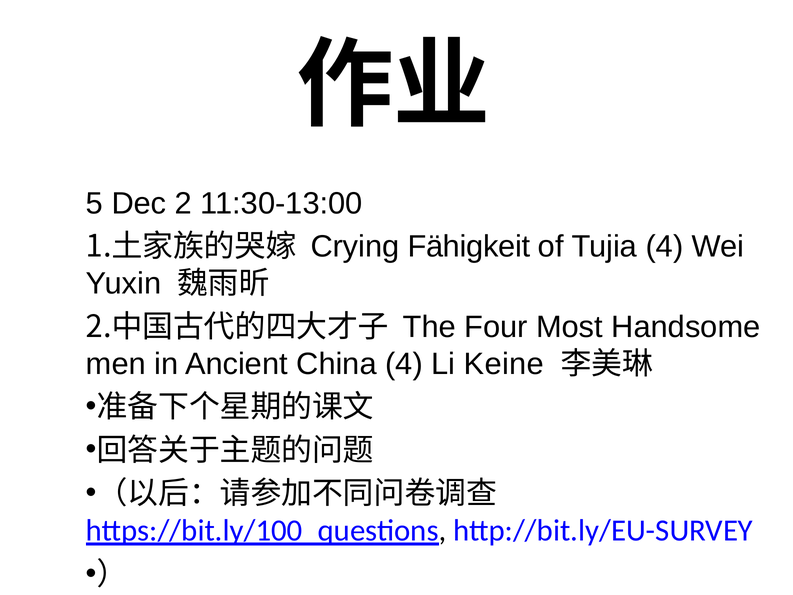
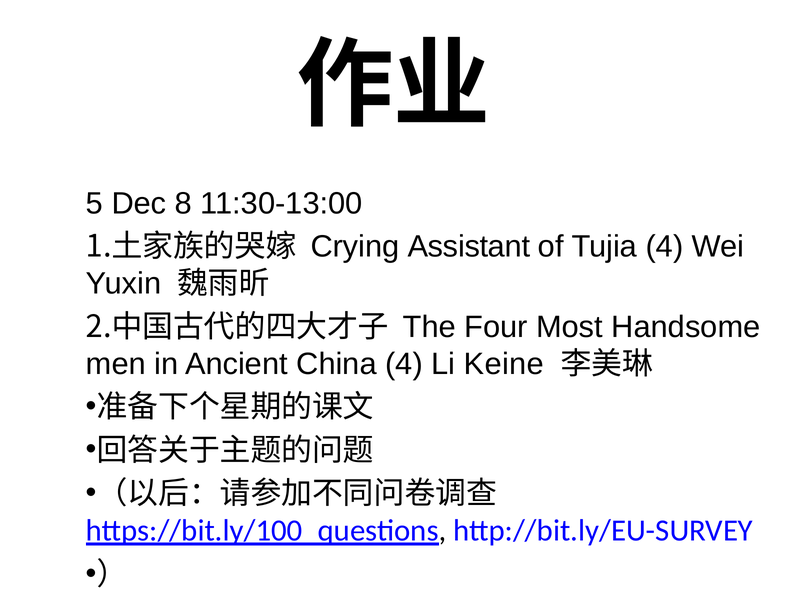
2: 2 -> 8
Fähigkeit: Fähigkeit -> Assistant
